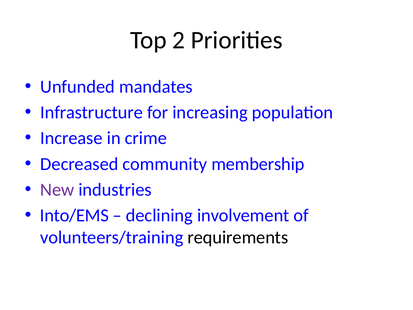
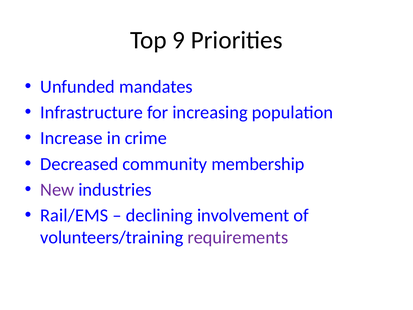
2: 2 -> 9
Into/EMS: Into/EMS -> Rail/EMS
requirements colour: black -> purple
